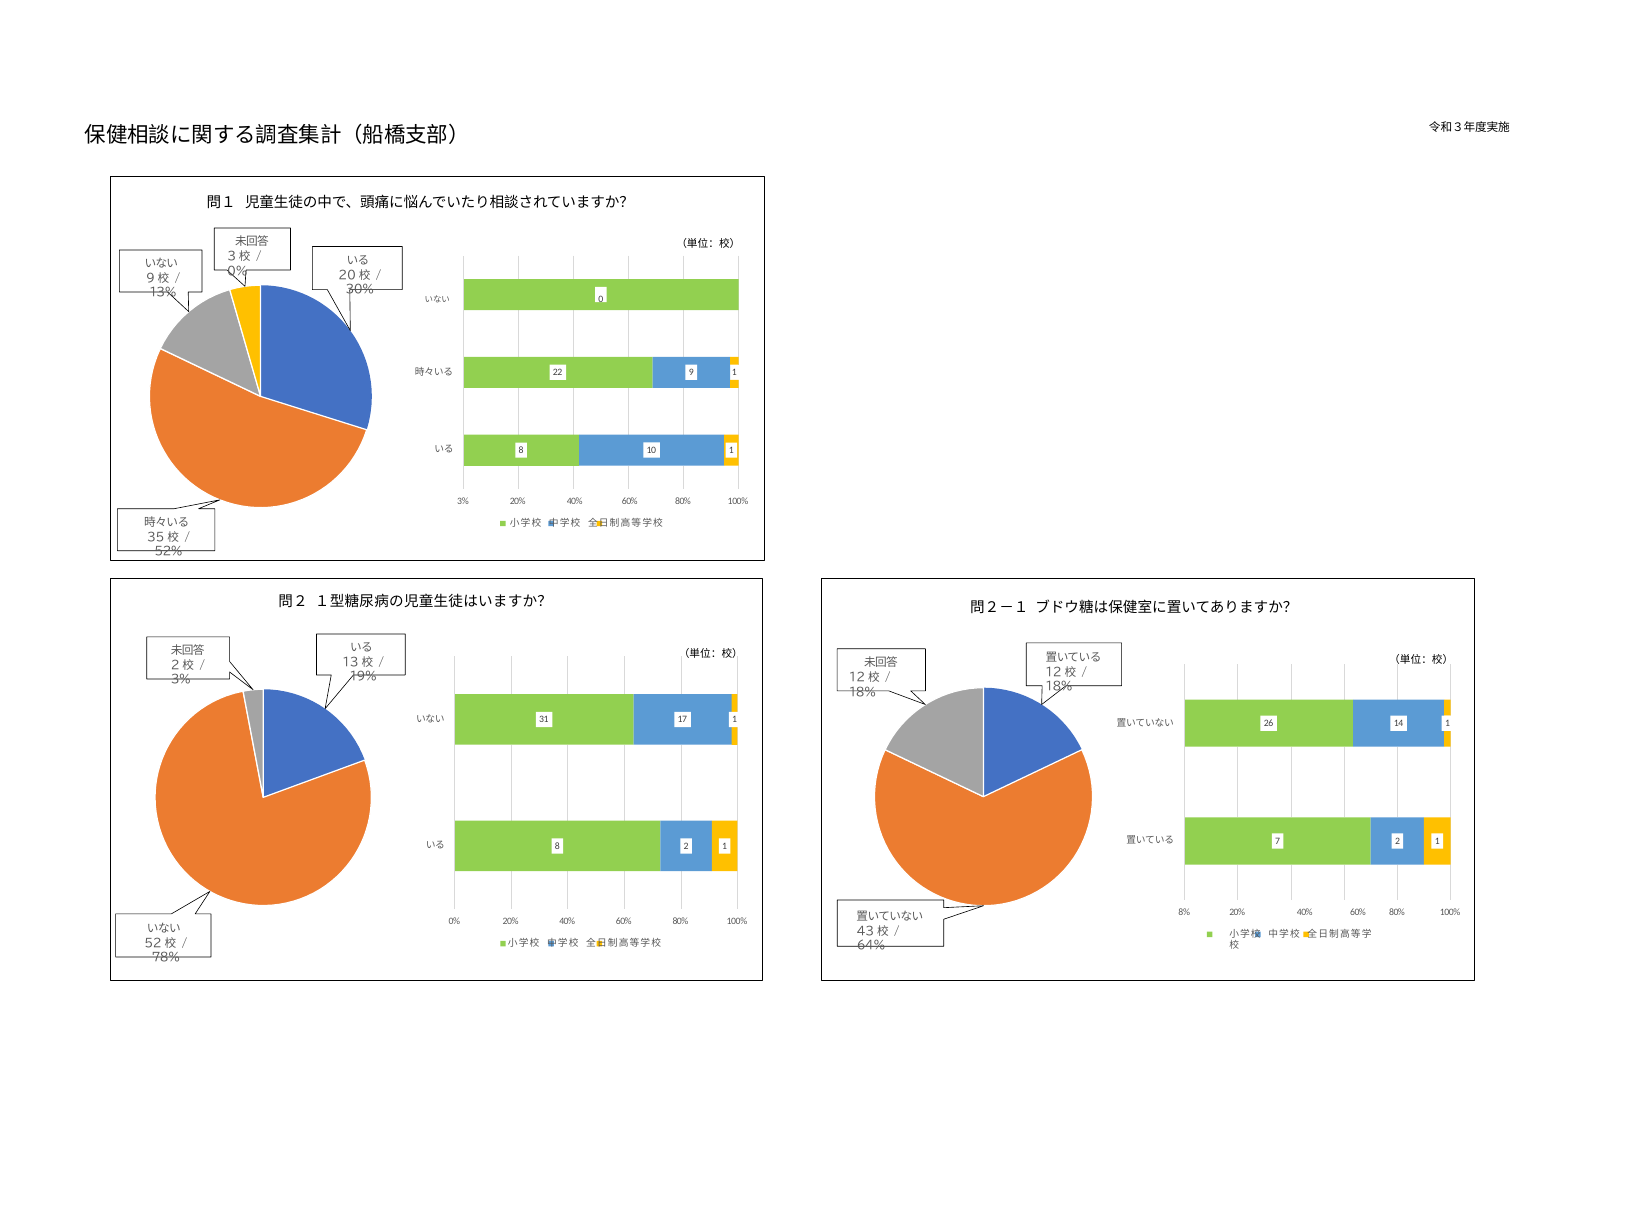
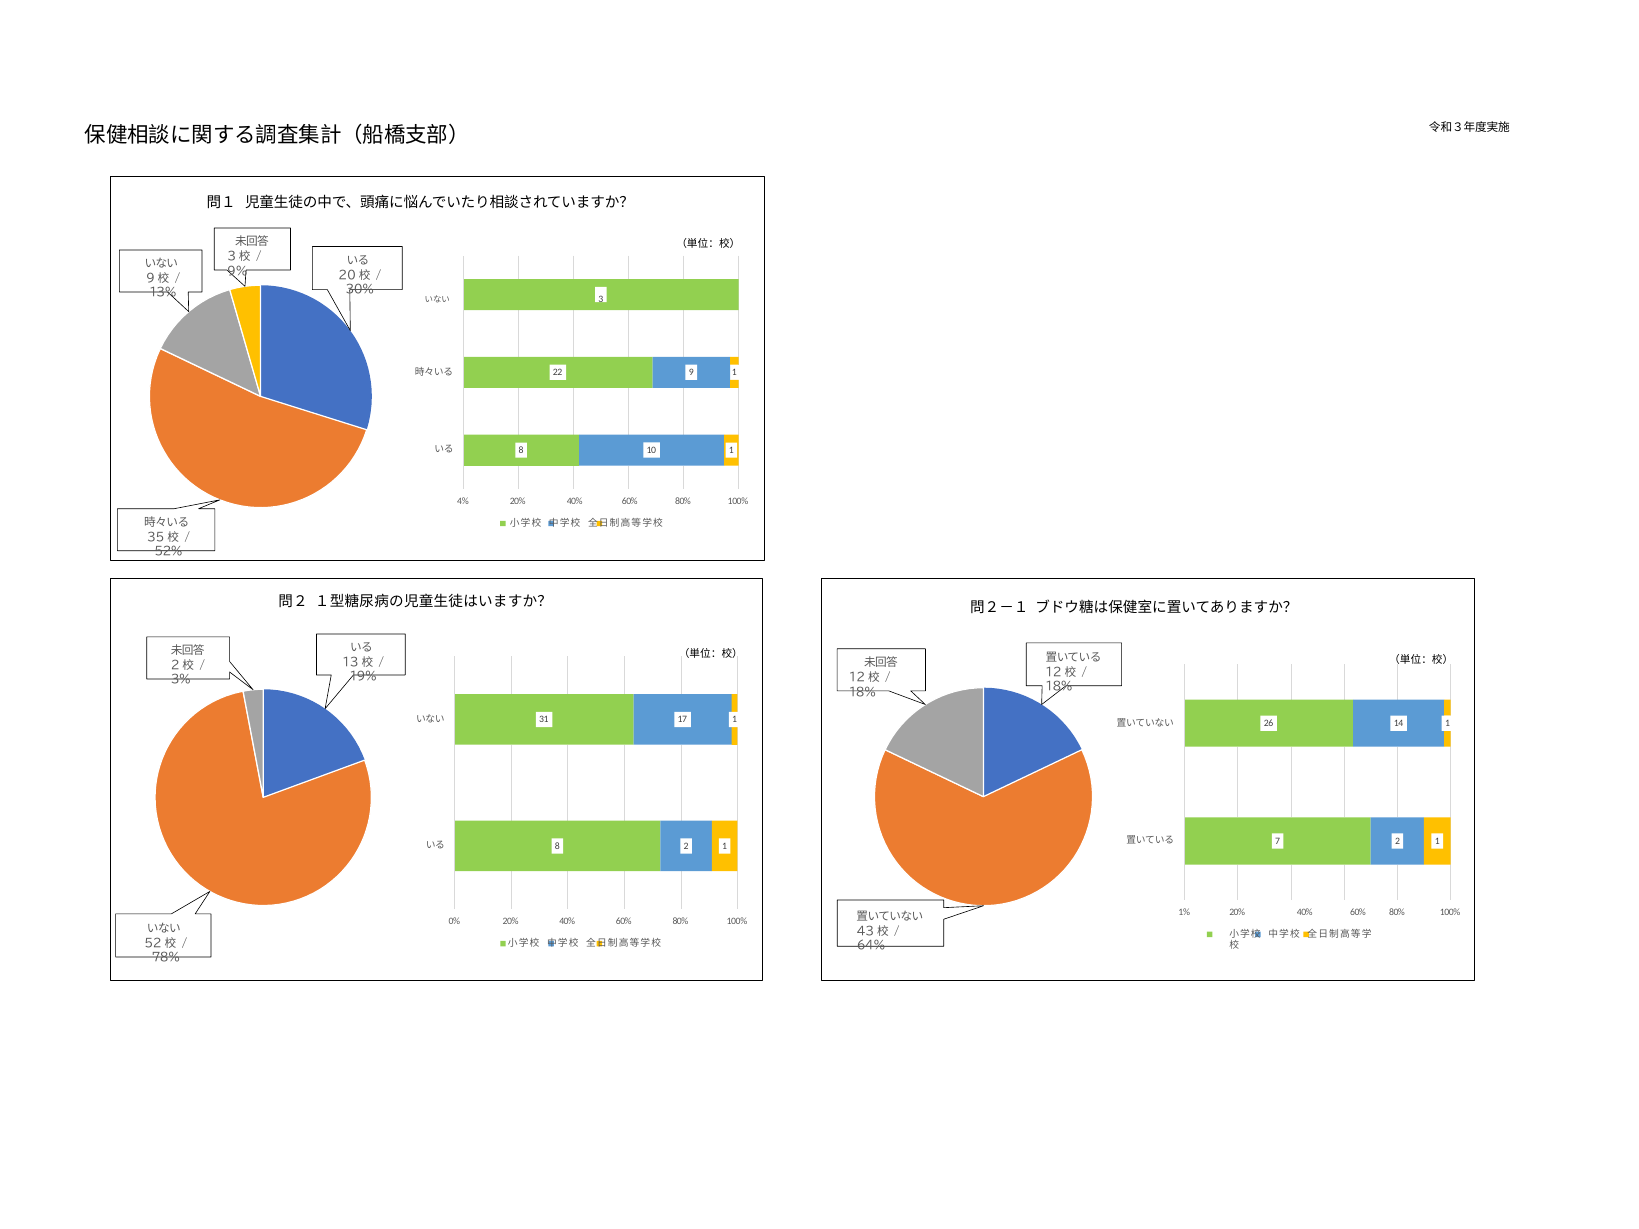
0% at (237, 272): 0% -> 9%
0: 0 -> 3
3% at (463, 502): 3% -> 4%
8%: 8% -> 1%
